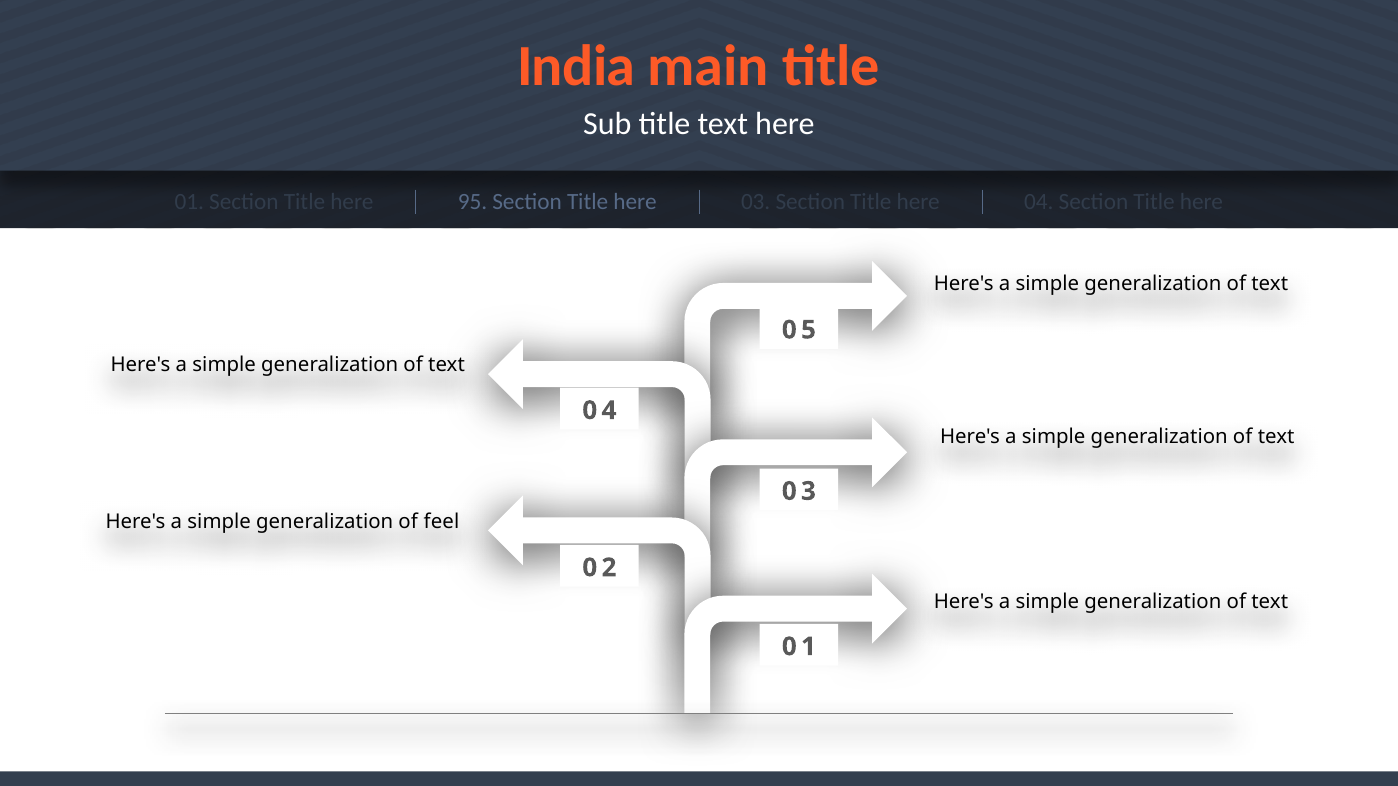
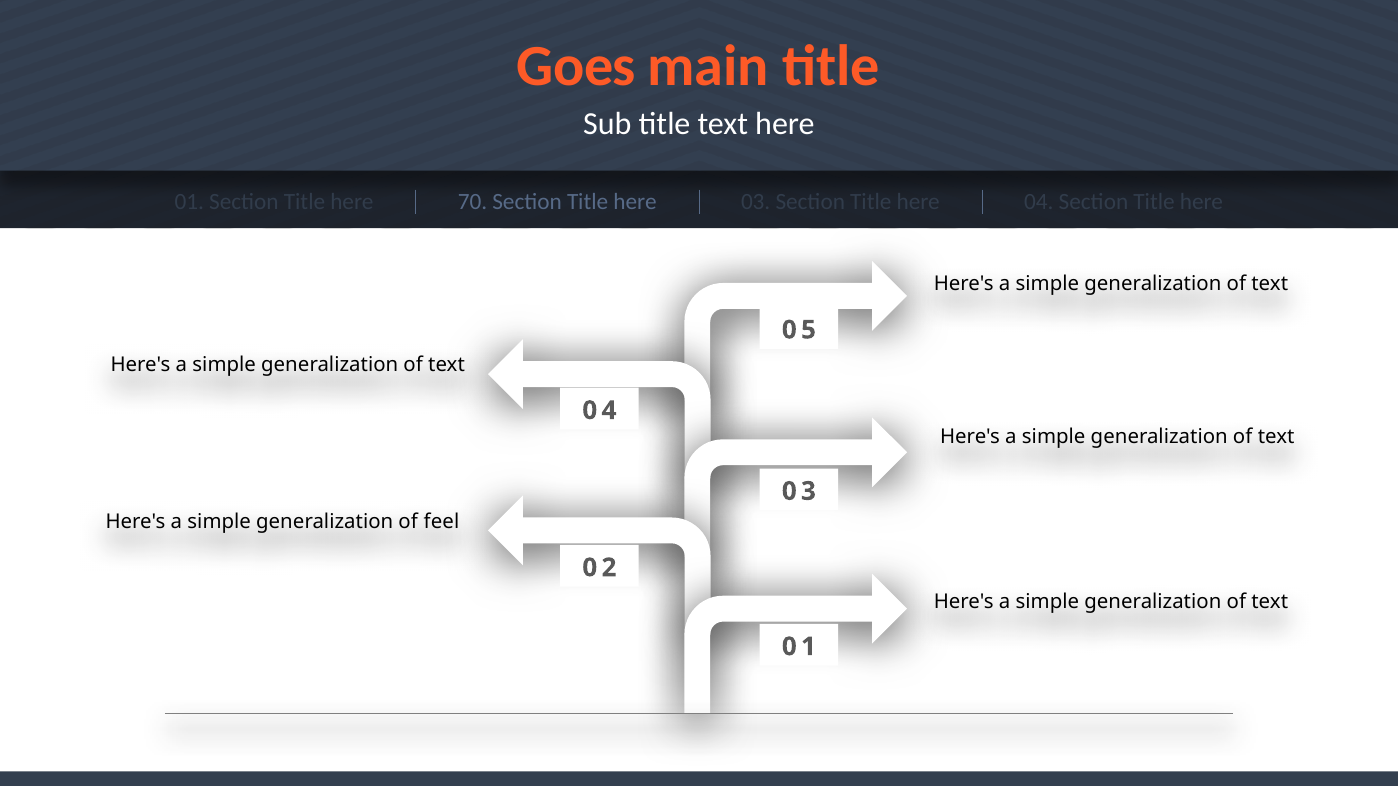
India: India -> Goes
95: 95 -> 70
